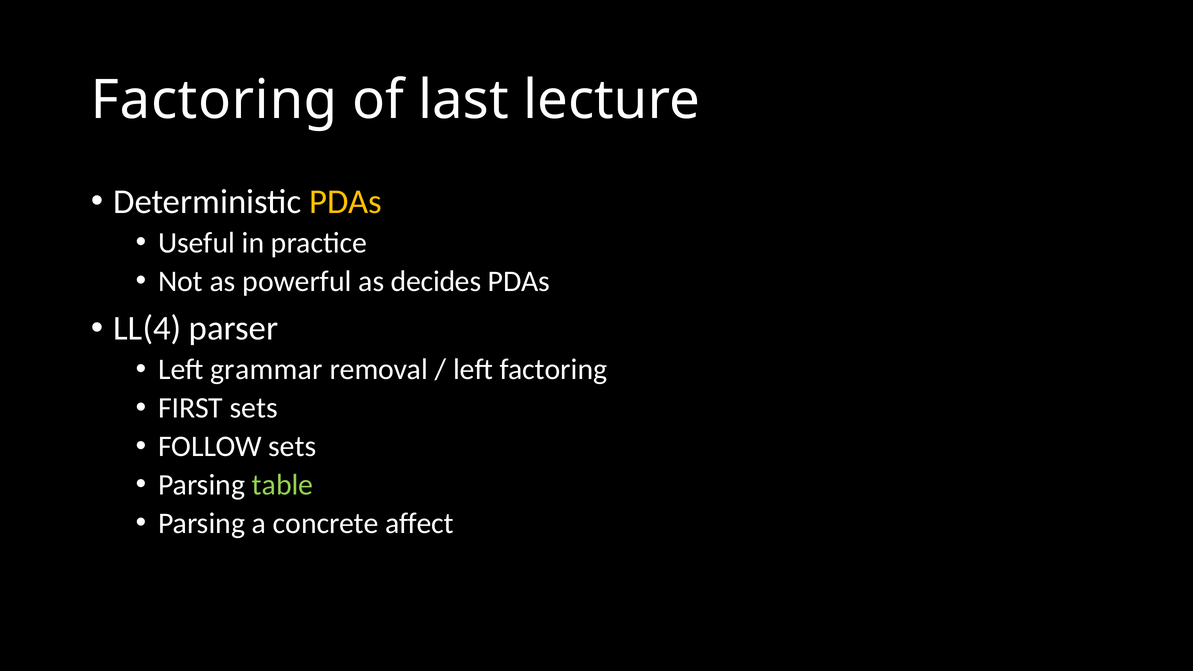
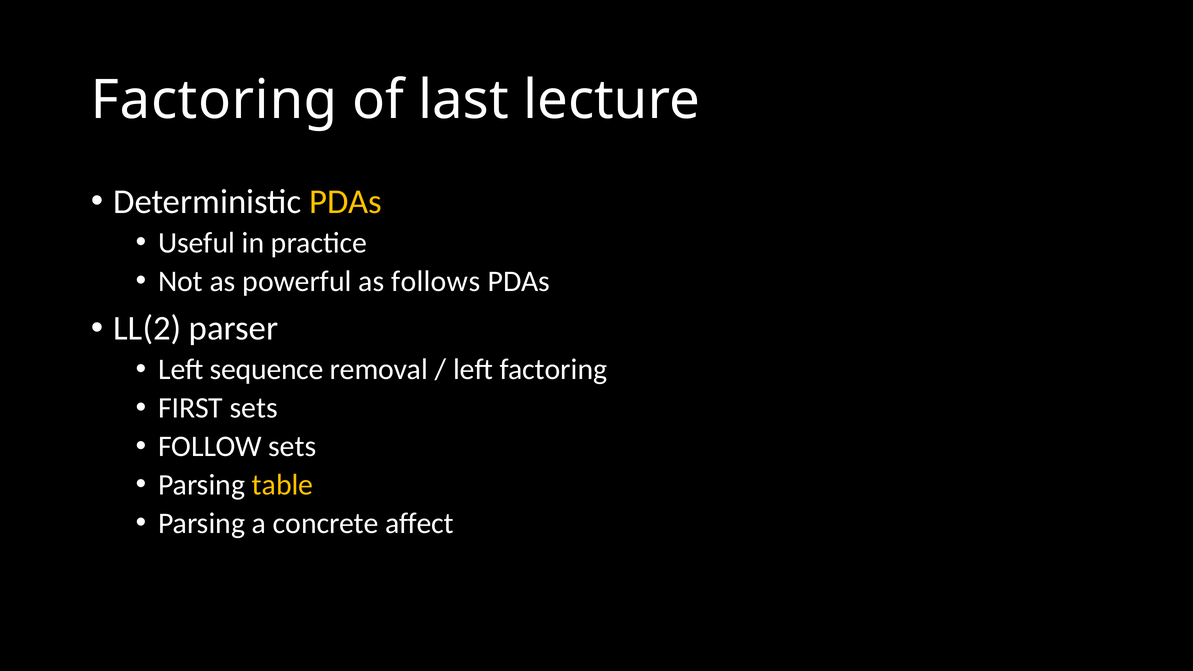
decides: decides -> follows
LL(4: LL(4 -> LL(2
grammar: grammar -> sequence
table colour: light green -> yellow
